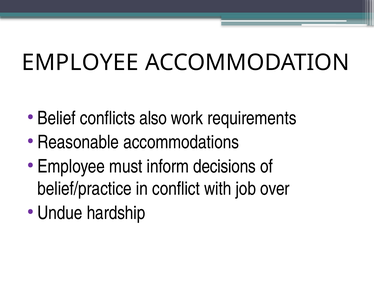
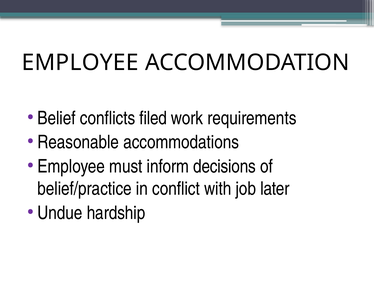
also: also -> filed
over: over -> later
